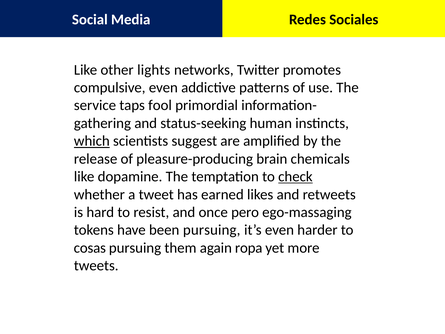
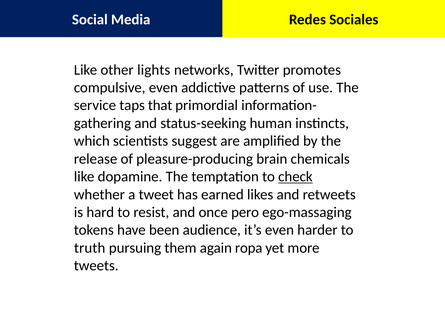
fool: fool -> that
which underline: present -> none
been pursuing: pursuing -> audience
cosas: cosas -> truth
